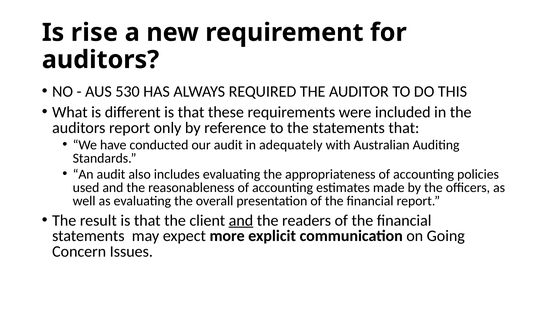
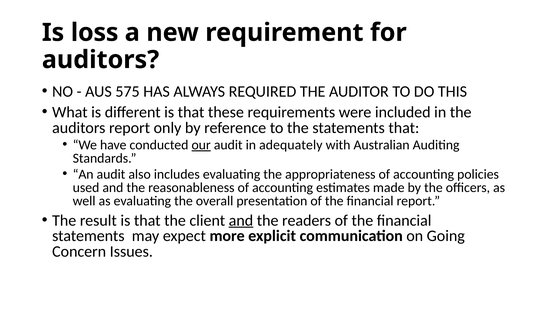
rise: rise -> loss
530: 530 -> 575
our underline: none -> present
